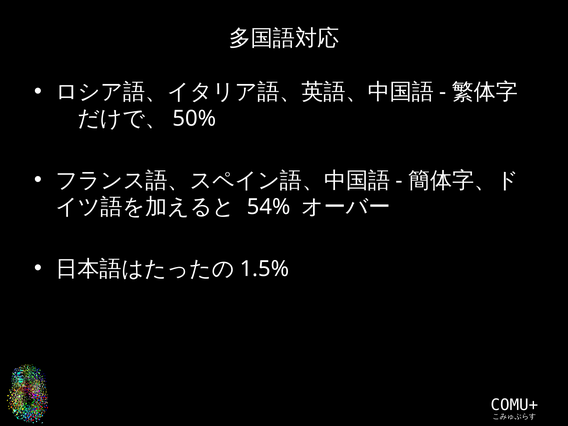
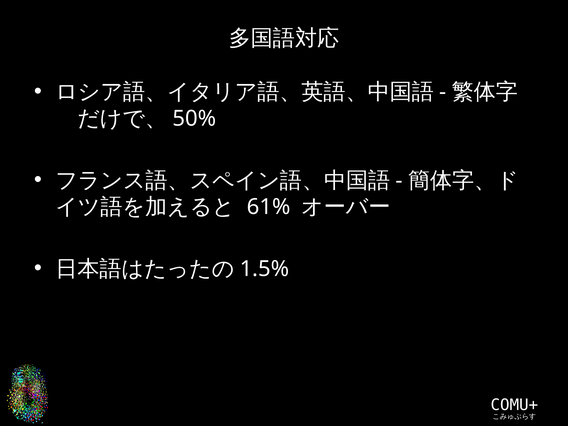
54%: 54% -> 61%
